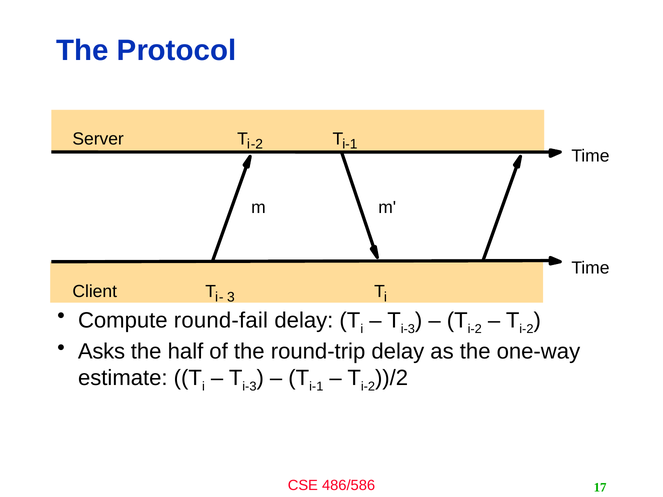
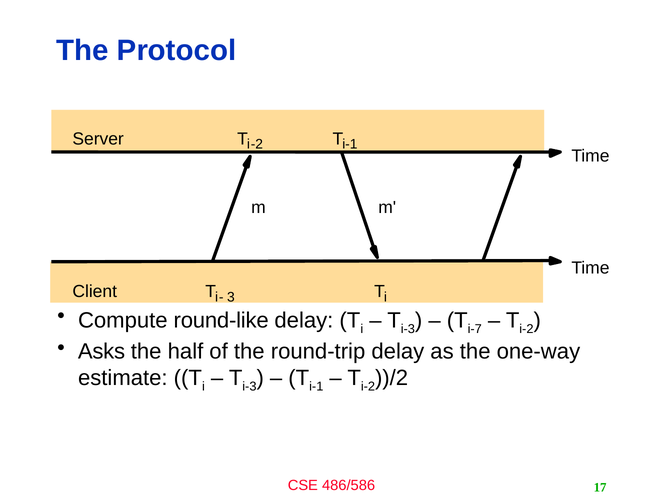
round-fail: round-fail -> round-like
i-2 at (475, 329): i-2 -> i-7
